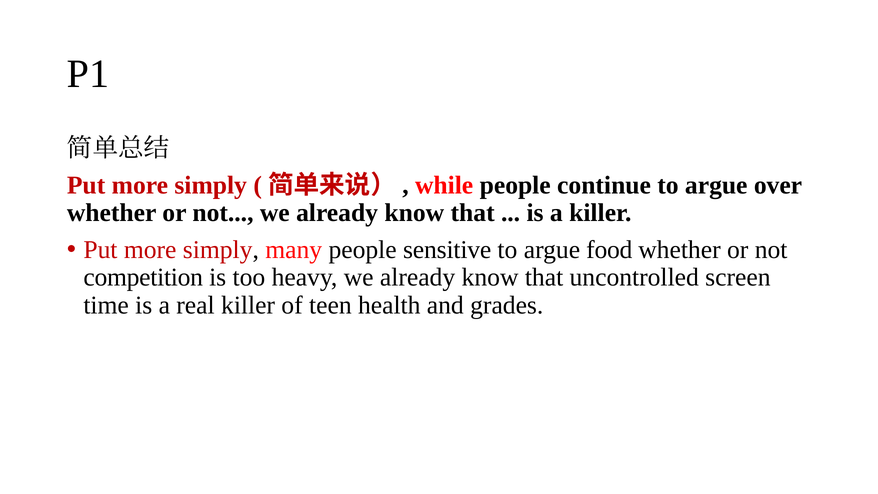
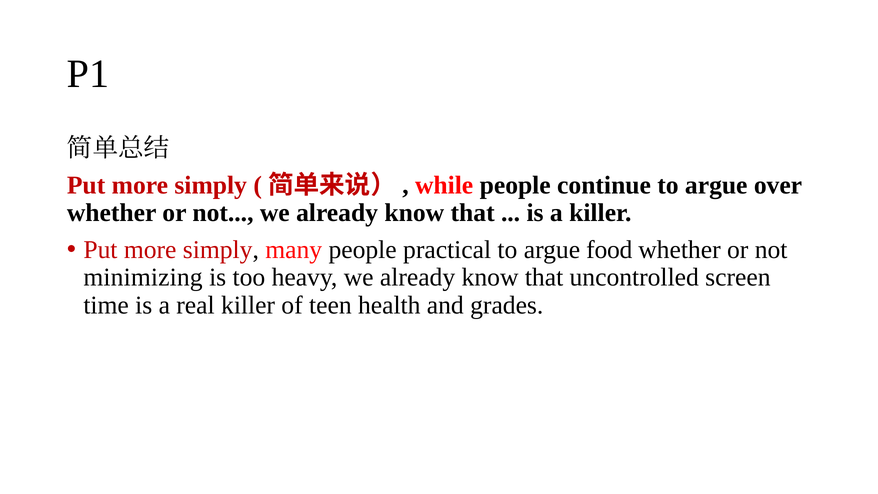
sensitive: sensitive -> practical
competition: competition -> minimizing
